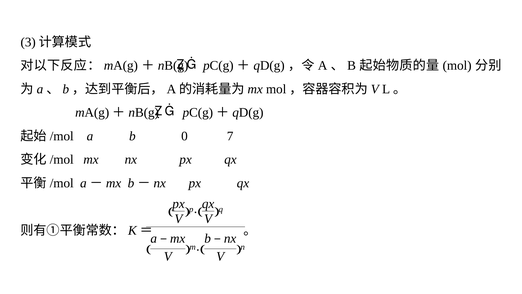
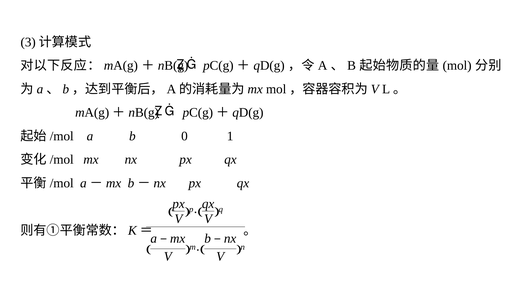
7: 7 -> 1
